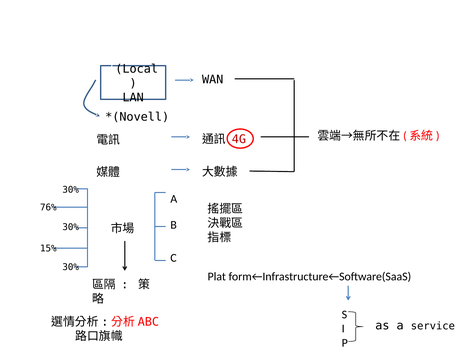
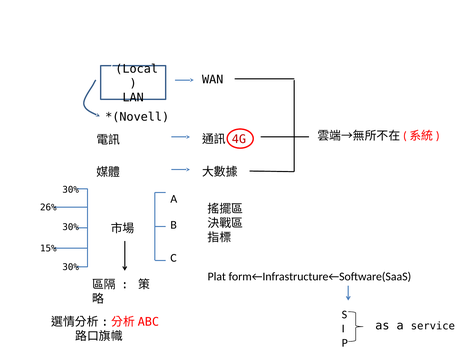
76%: 76% -> 26%
